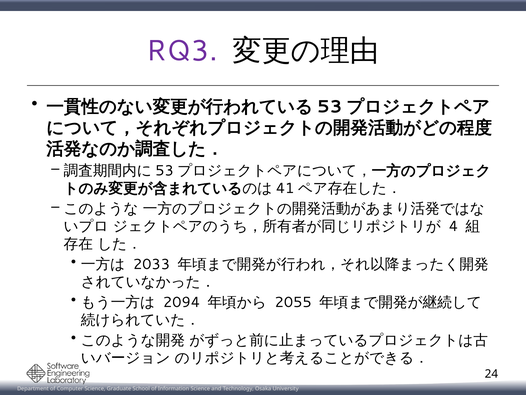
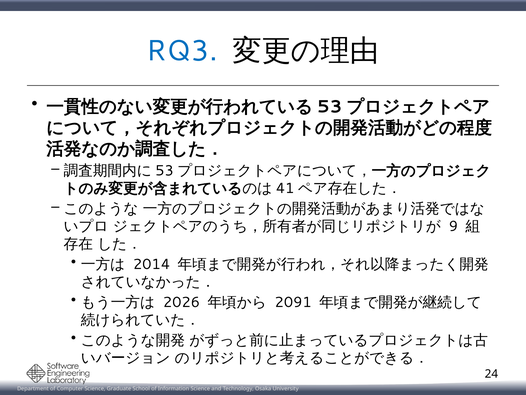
RQ3 colour: purple -> blue
4: 4 -> 9
2033: 2033 -> 2014
2094: 2094 -> 2026
2055: 2055 -> 2091
